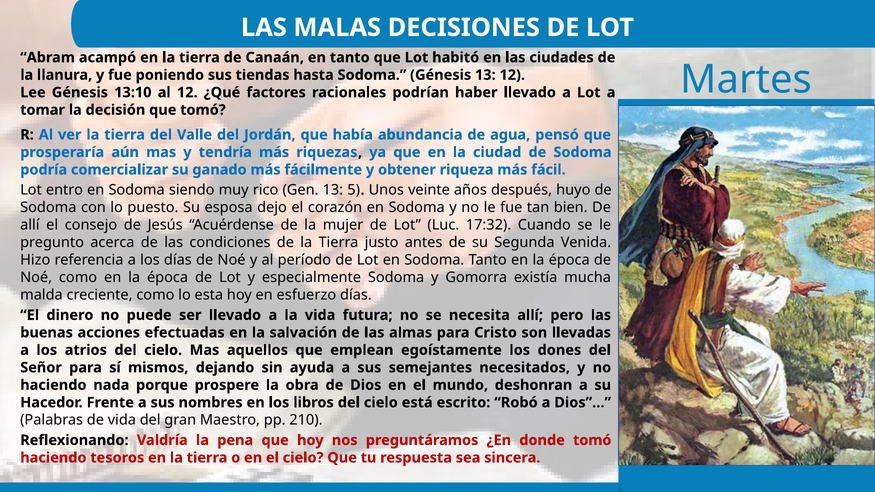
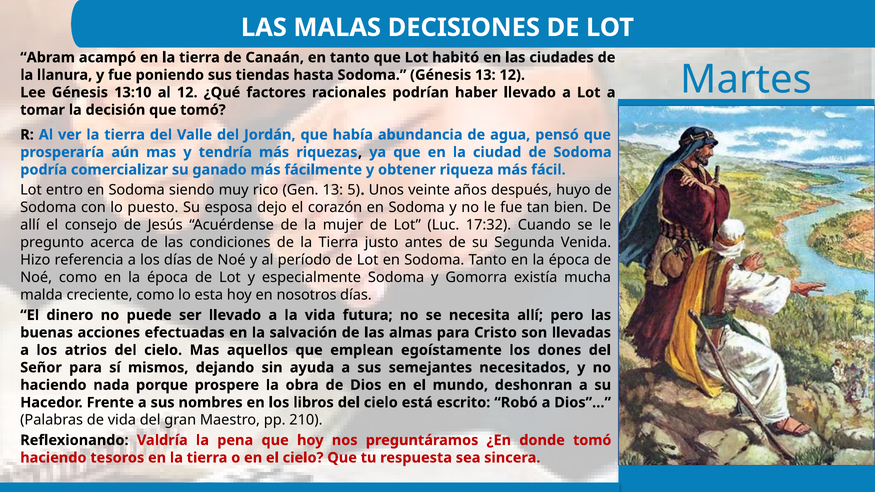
esfuerzo: esfuerzo -> nosotros
